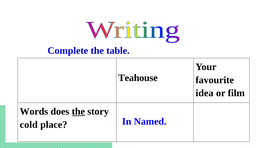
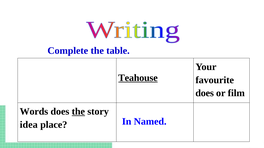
Teahouse underline: none -> present
idea at (205, 93): idea -> does
cold: cold -> idea
